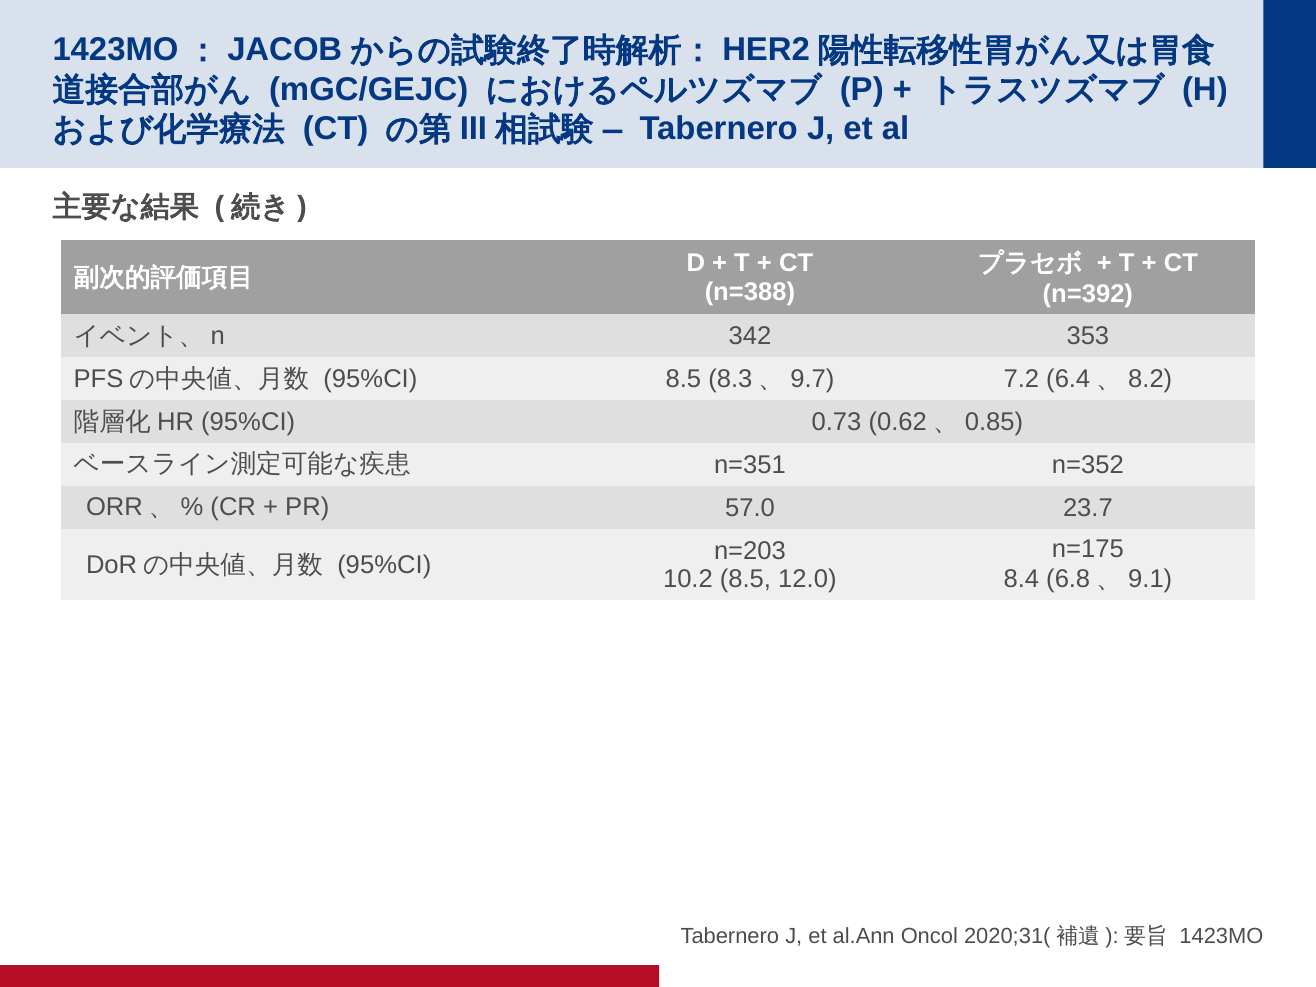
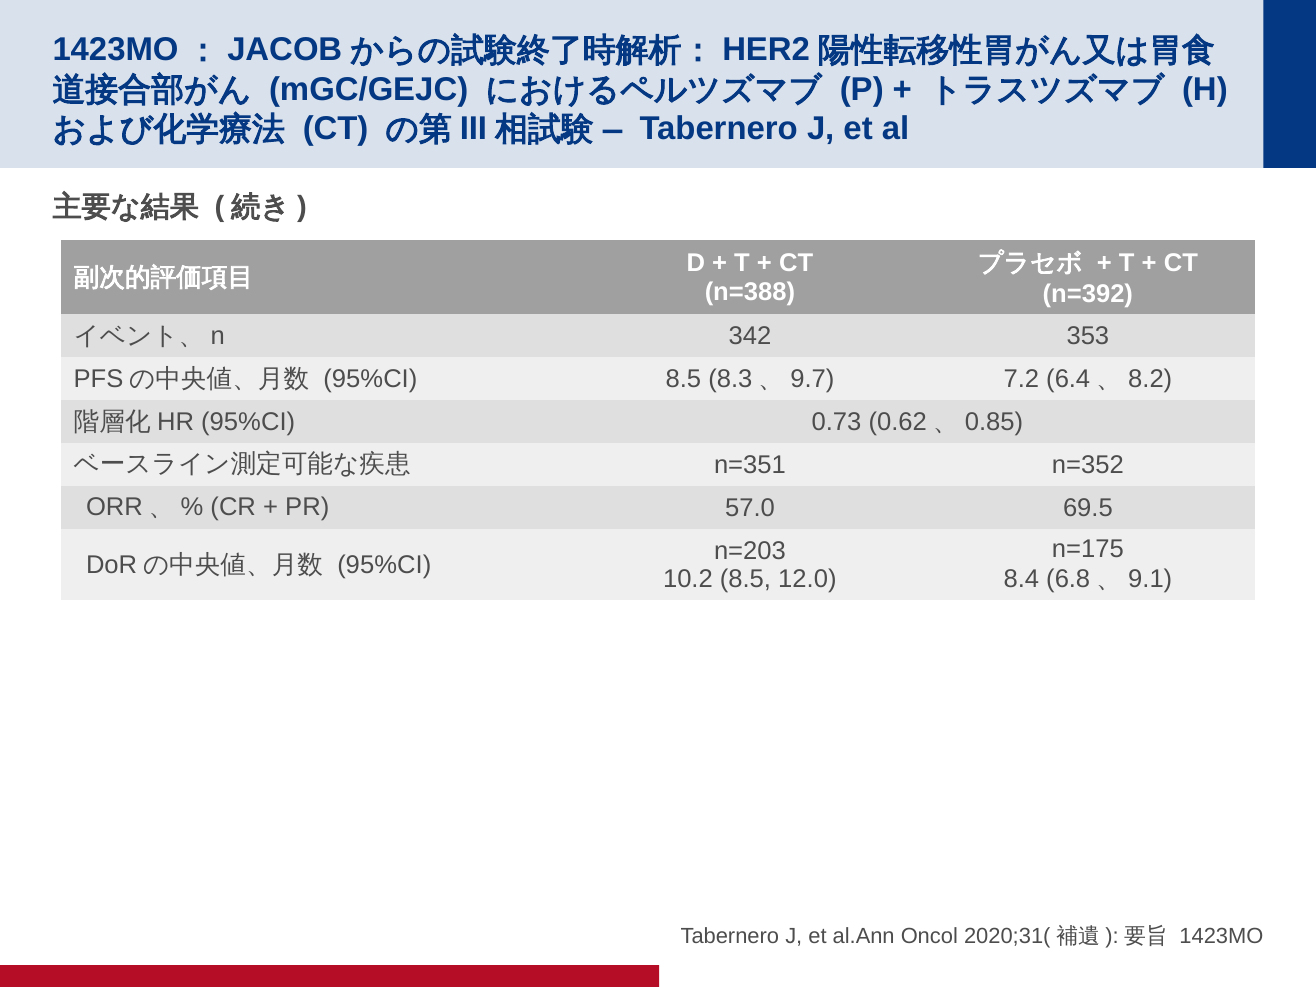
23.7: 23.7 -> 69.5
